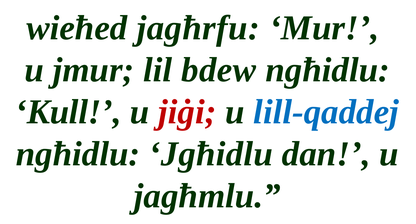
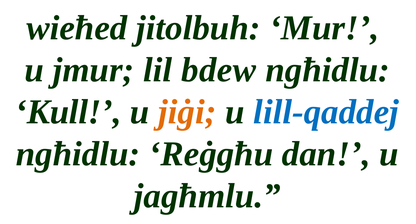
jagħrfu: jagħrfu -> jitolbuh
jiġi colour: red -> orange
Jgħidlu: Jgħidlu -> Reġgħu
